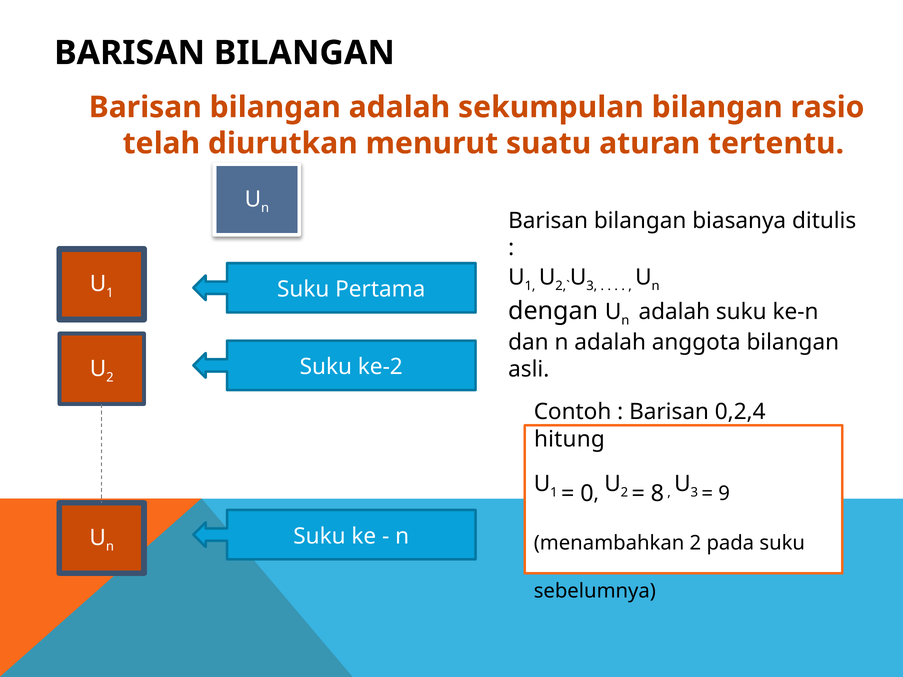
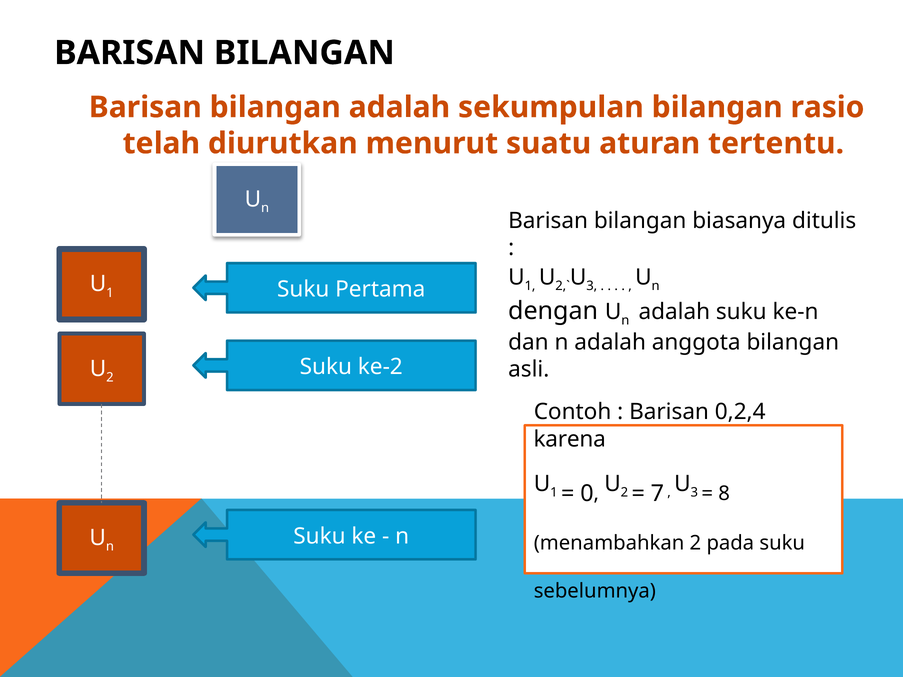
hitung: hitung -> karena
8: 8 -> 7
9: 9 -> 8
